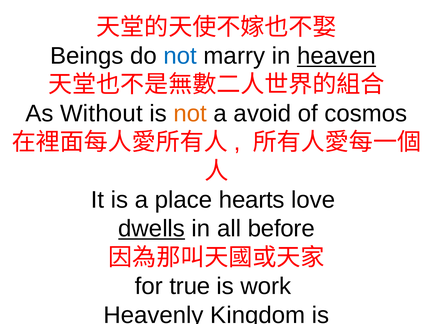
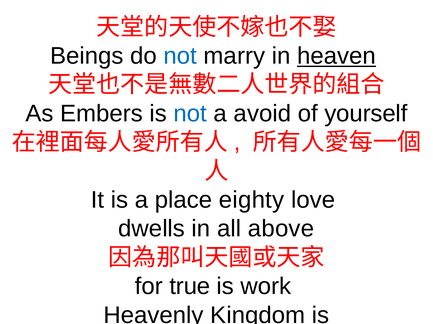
Without: Without -> Embers
not at (190, 114) colour: orange -> blue
cosmos: cosmos -> yourself
hearts: hearts -> eighty
dwells underline: present -> none
before: before -> above
